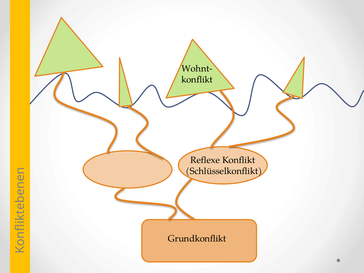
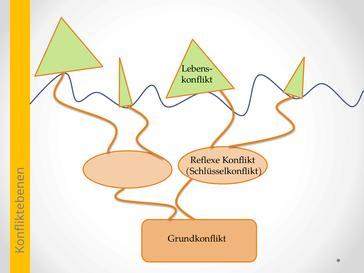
Wohnt-: Wohnt- -> Lebens-
